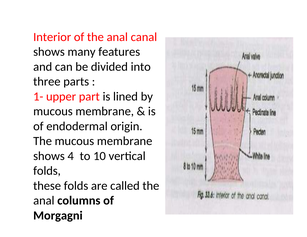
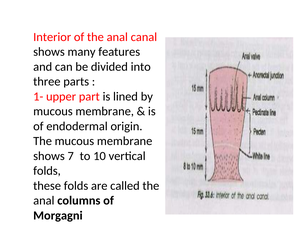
4: 4 -> 7
